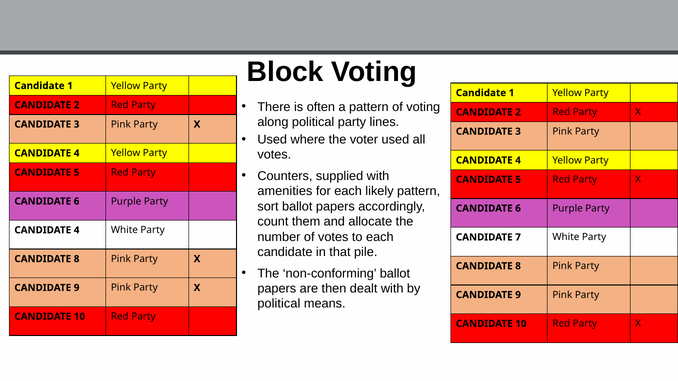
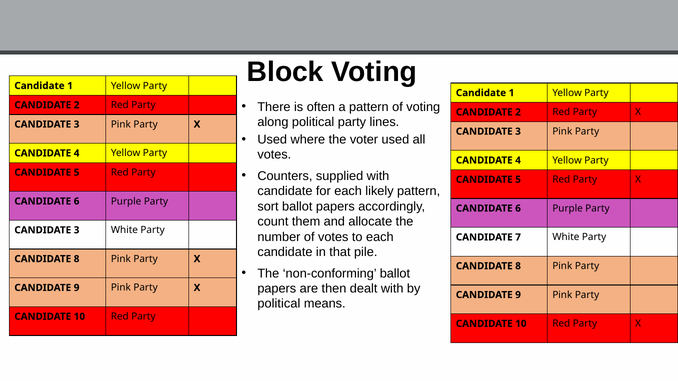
amenities at (285, 191): amenities -> candidate
4 at (77, 230): 4 -> 3
